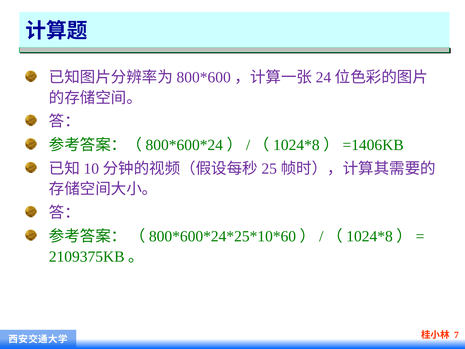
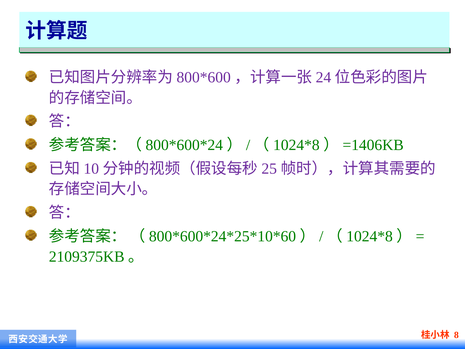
7: 7 -> 8
